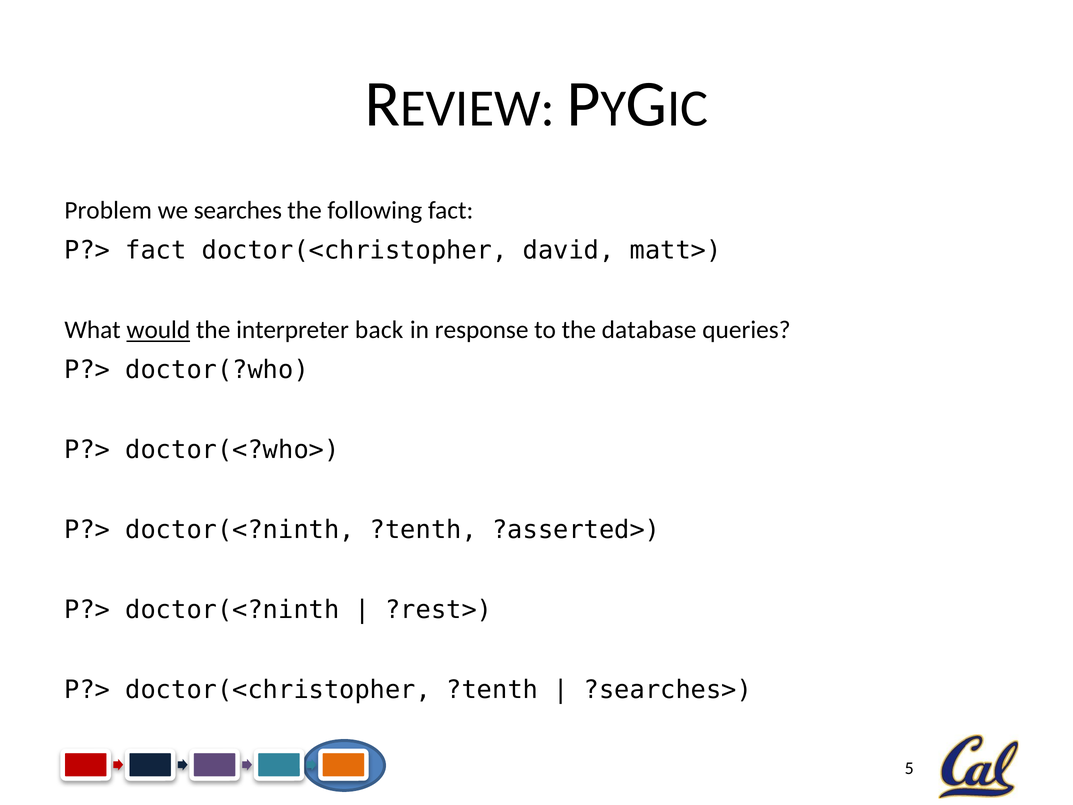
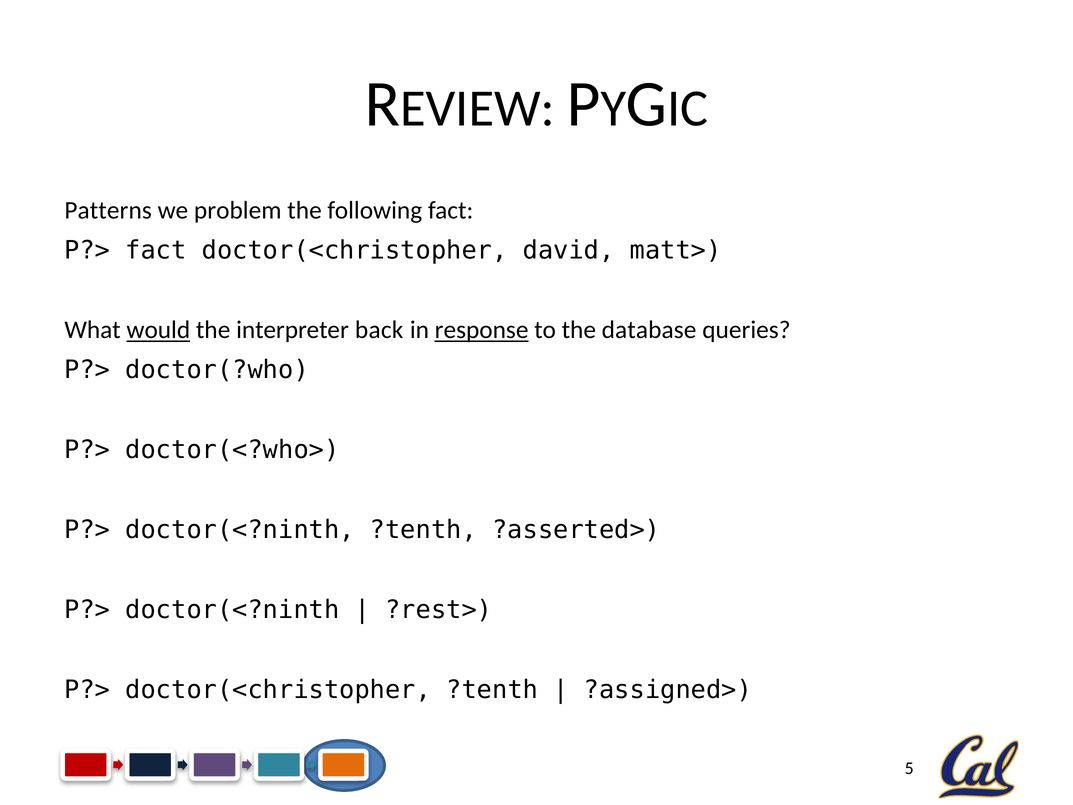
Problem: Problem -> Patterns
searches: searches -> problem
response underline: none -> present
?searches>: ?searches> -> ?assigned>
